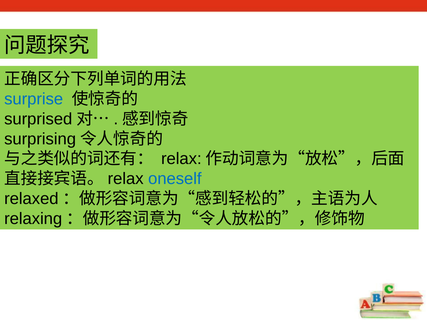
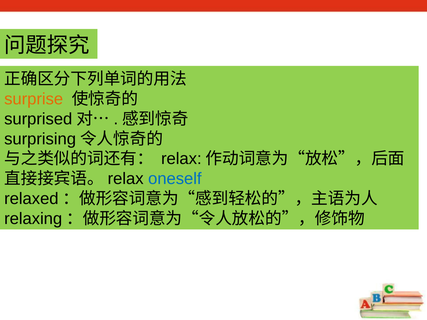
surprise colour: blue -> orange
